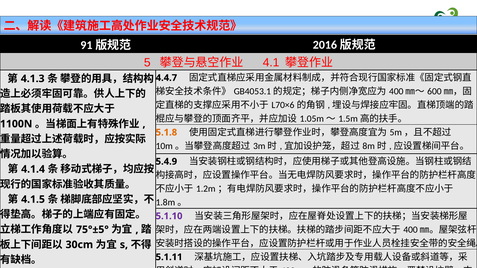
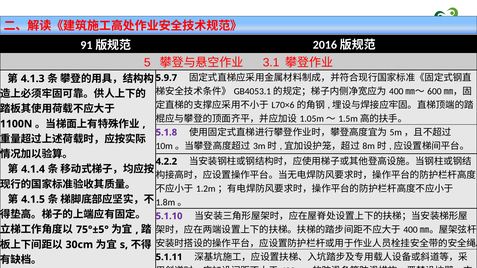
4.1: 4.1 -> 3.1
4.4.7: 4.4.7 -> 5.9.7
5.1.8 colour: orange -> purple
5.4.9: 5.4.9 -> 4.2.2
